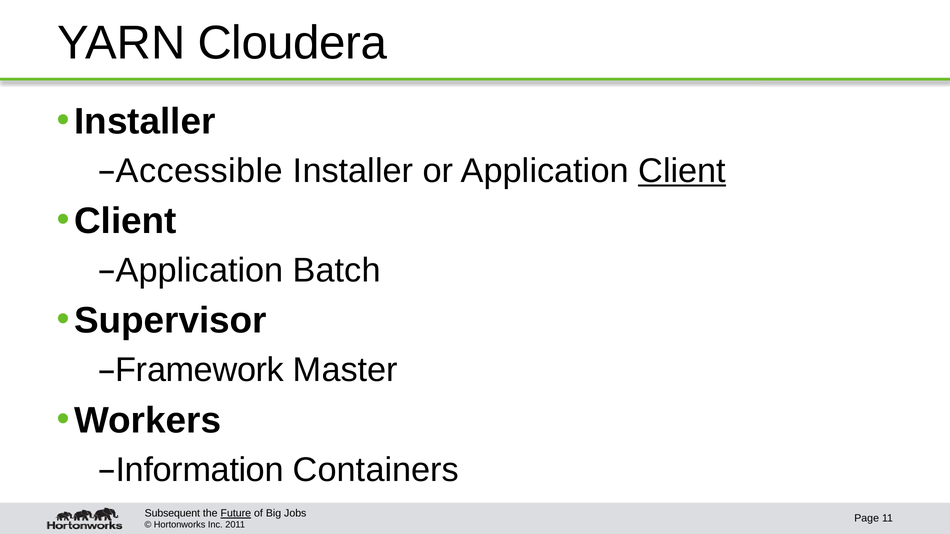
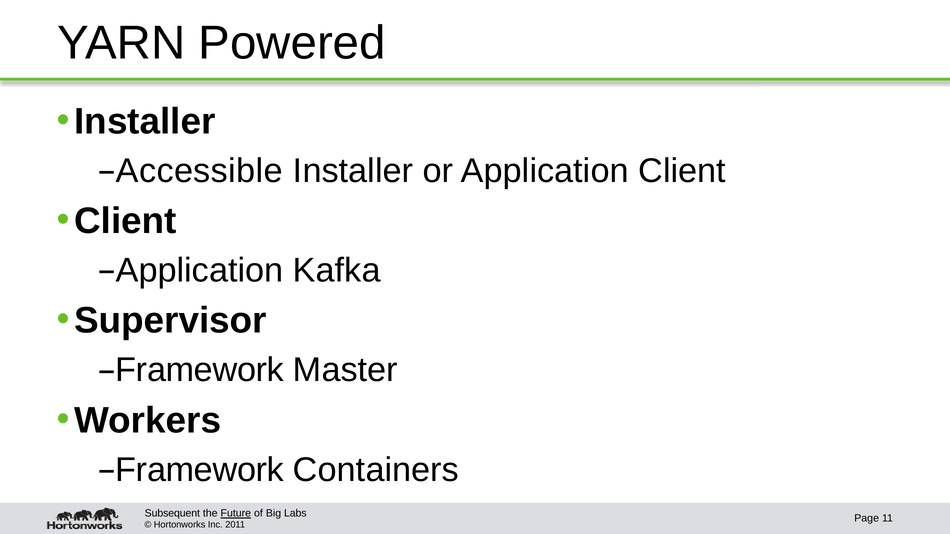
Cloudera: Cloudera -> Powered
Client at (682, 171) underline: present -> none
Batch: Batch -> Kafka
Information at (200, 470): Information -> Framework
Jobs: Jobs -> Labs
